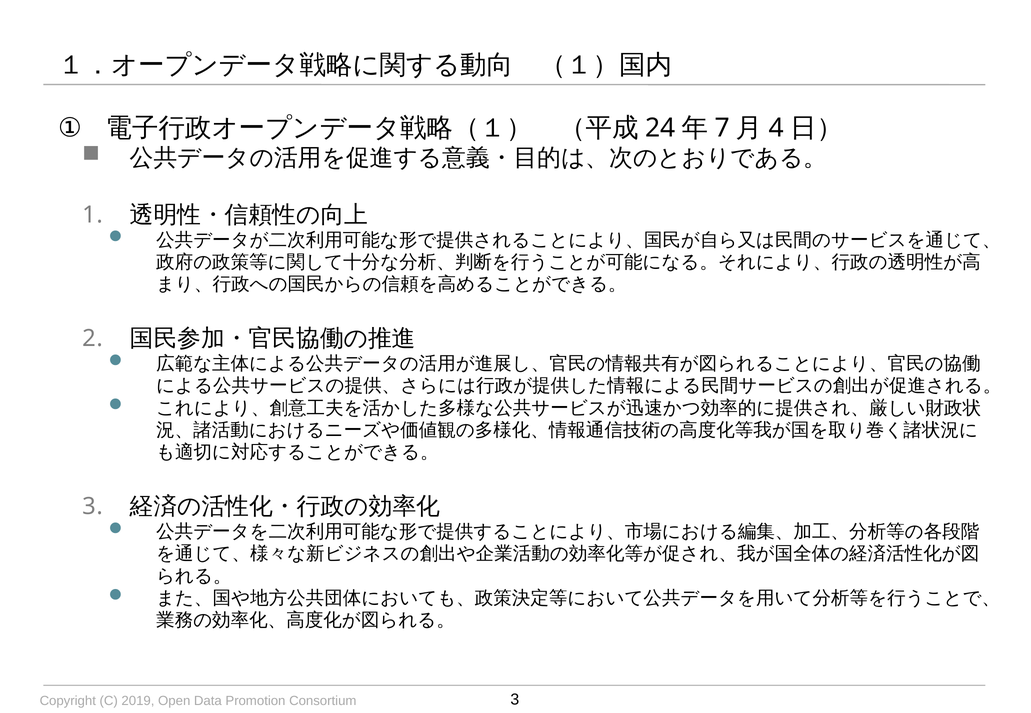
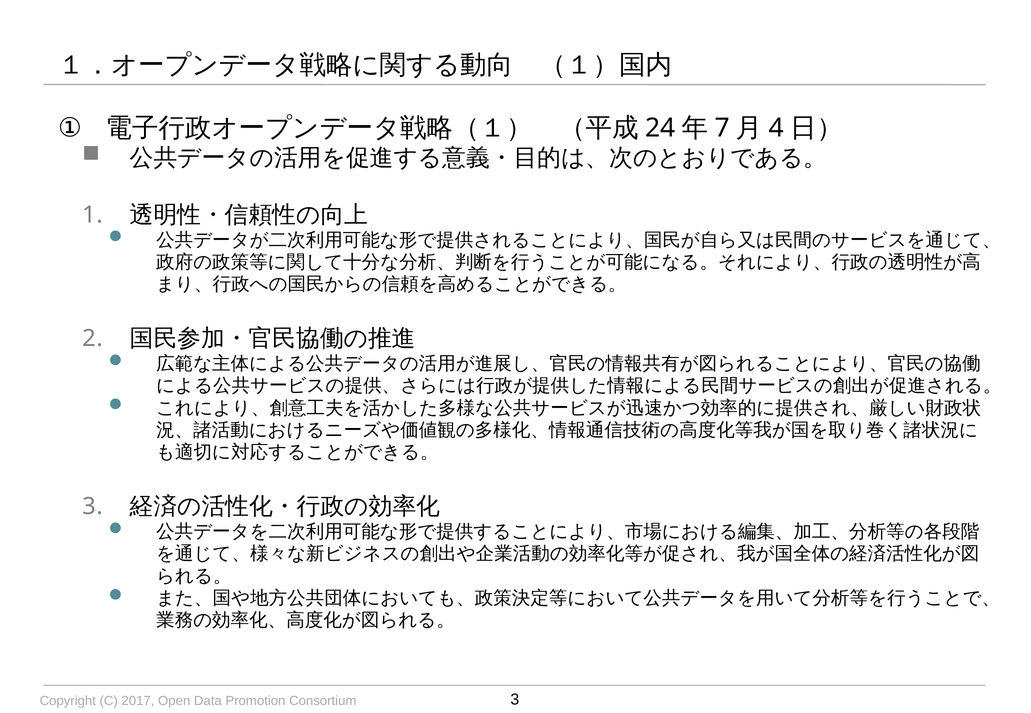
2019: 2019 -> 2017
